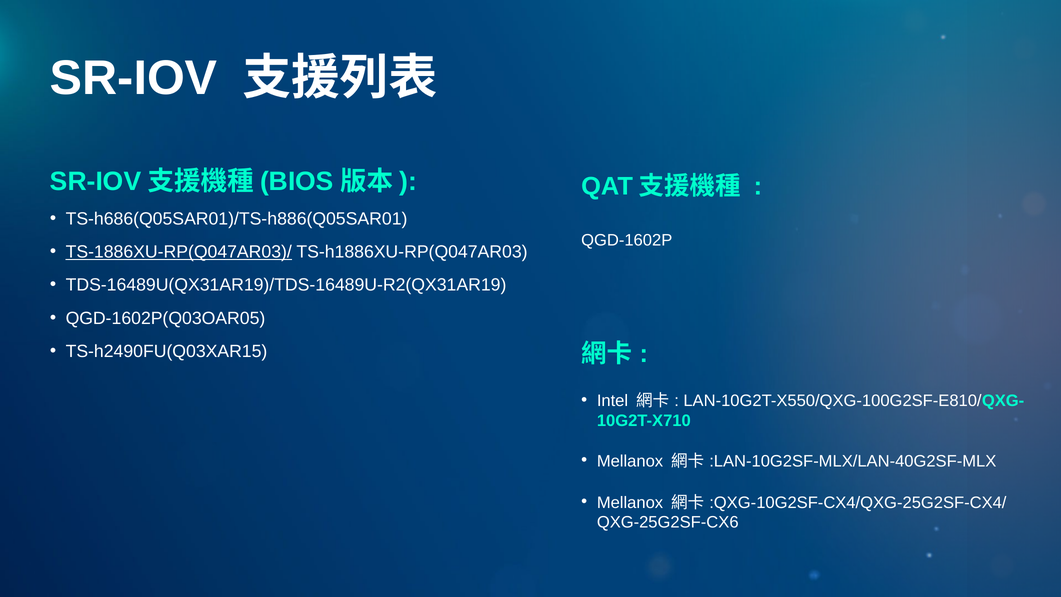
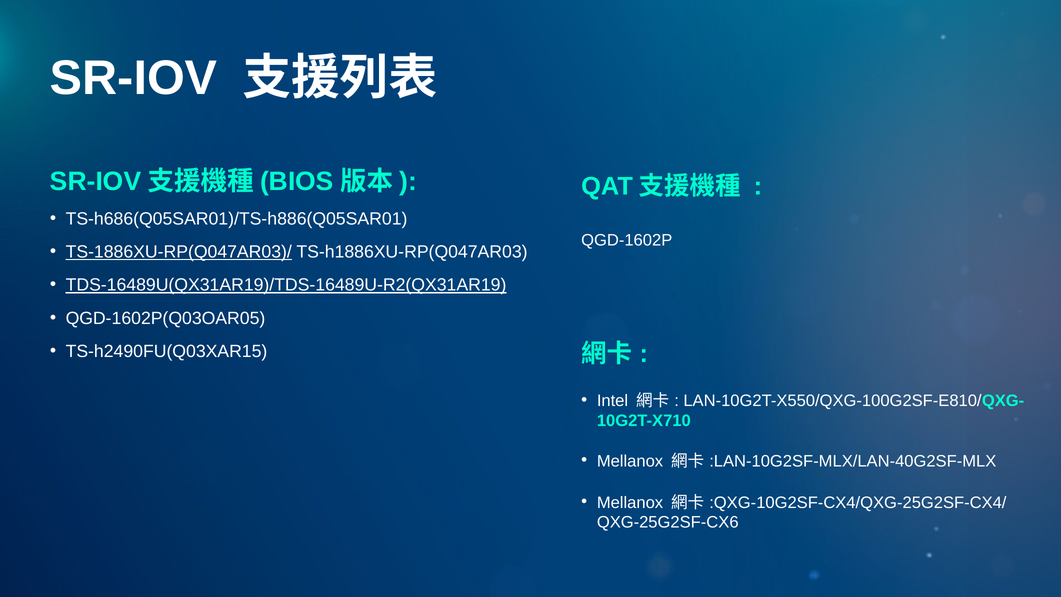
TDS-16489U(QX31AR19)/TDS-16489U-R2(QX31AR19 underline: none -> present
